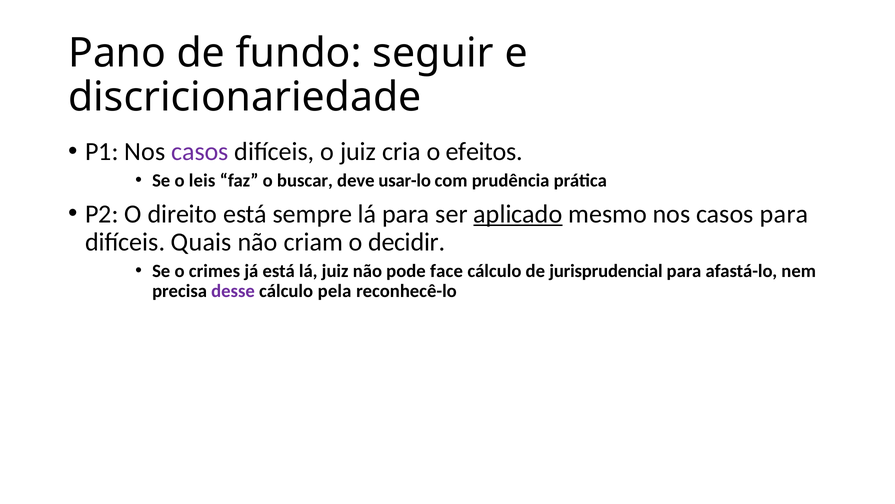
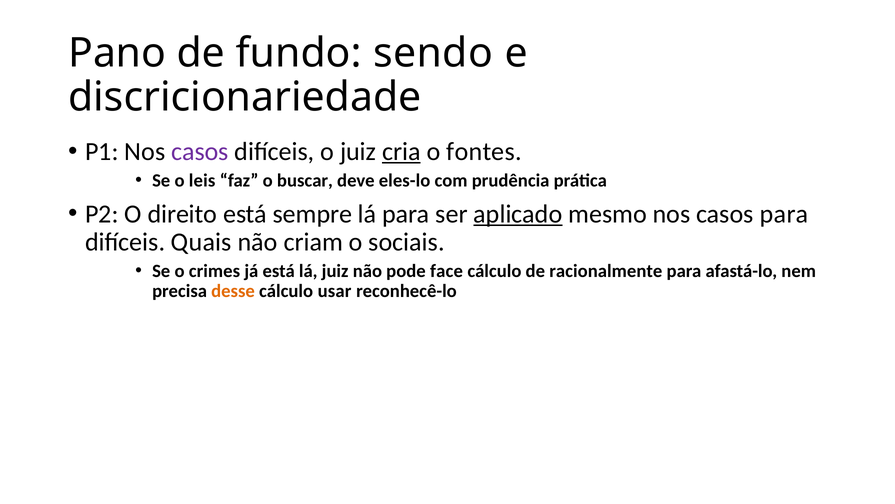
seguir: seguir -> sendo
cria underline: none -> present
efeitos: efeitos -> fontes
usar-lo: usar-lo -> eles-lo
decidir: decidir -> sociais
jurisprudencial: jurisprudencial -> racionalmente
desse colour: purple -> orange
pela: pela -> usar
